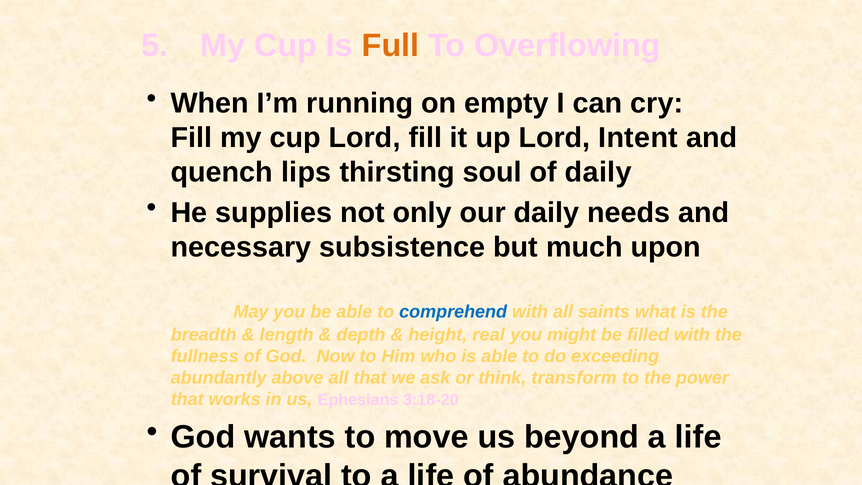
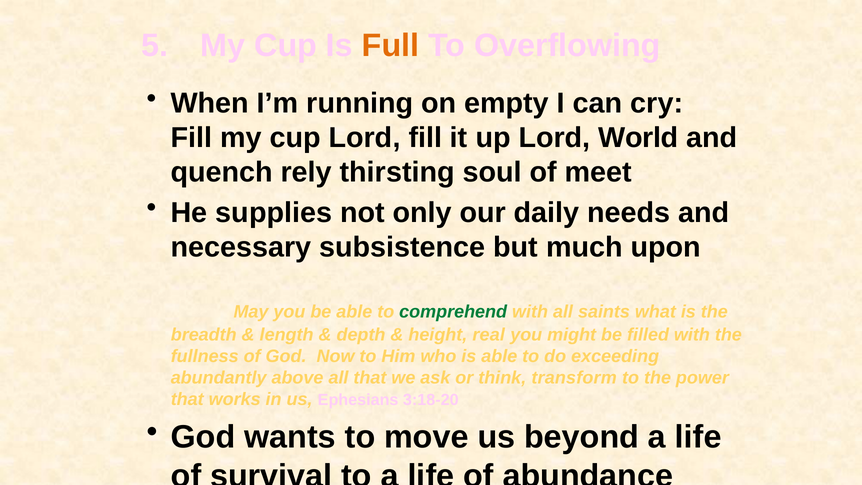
Intent: Intent -> World
lips: lips -> rely
of daily: daily -> meet
comprehend colour: blue -> green
